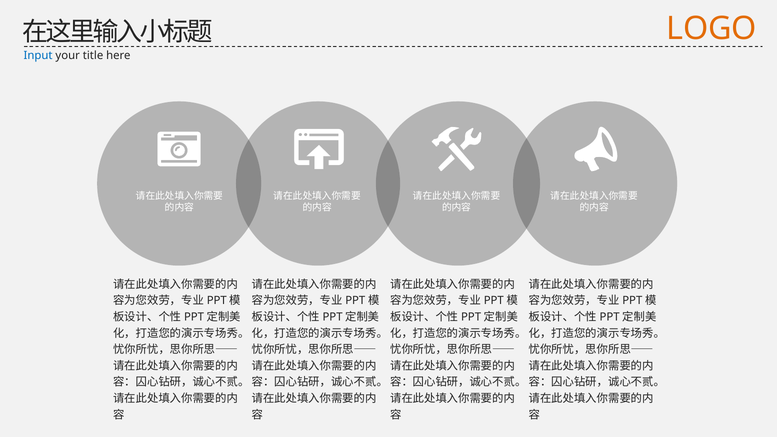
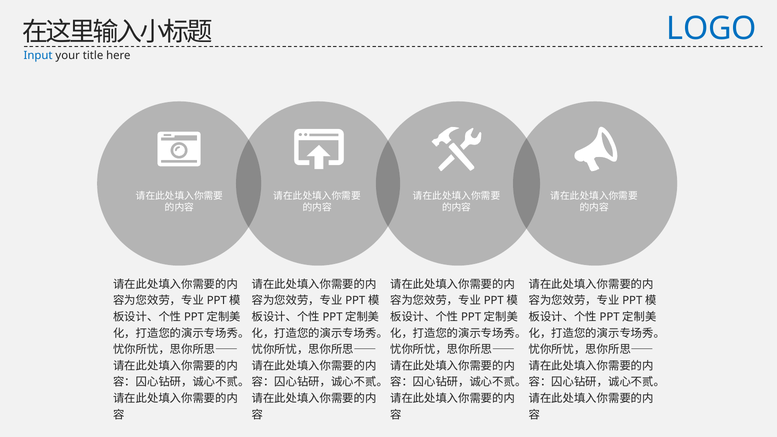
LOGO colour: orange -> blue
